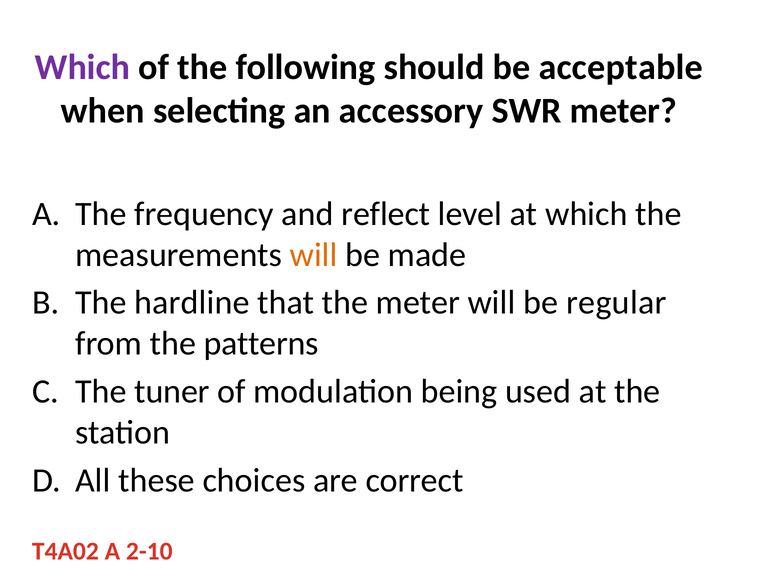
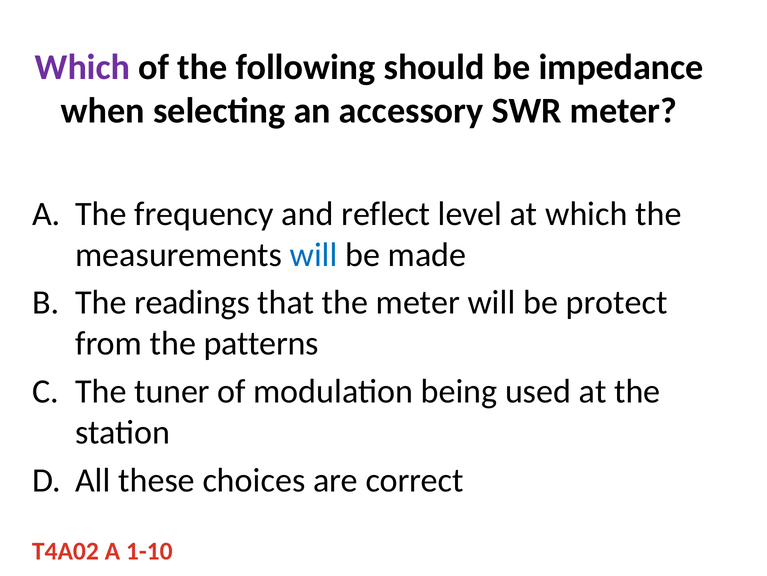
acceptable: acceptable -> impedance
will at (314, 254) colour: orange -> blue
hardline: hardline -> readings
regular: regular -> protect
2-10: 2-10 -> 1-10
